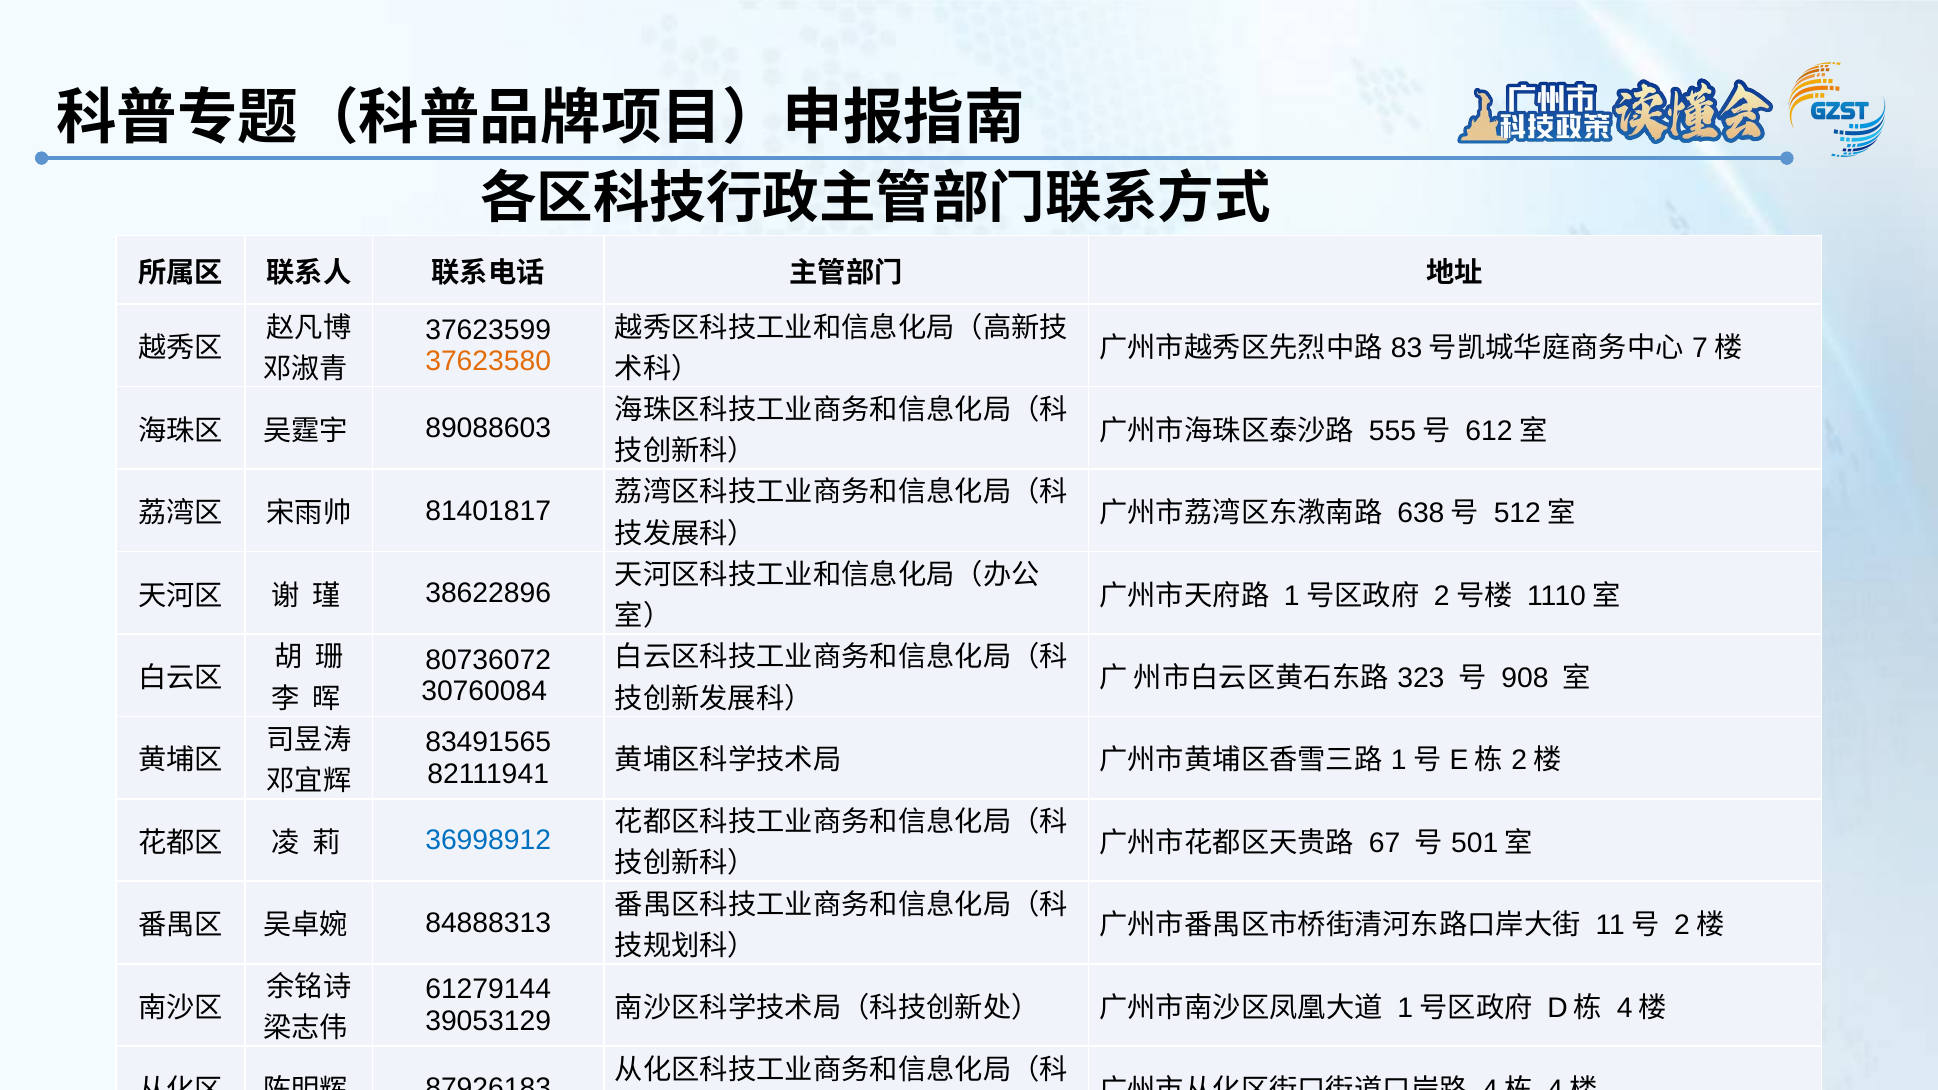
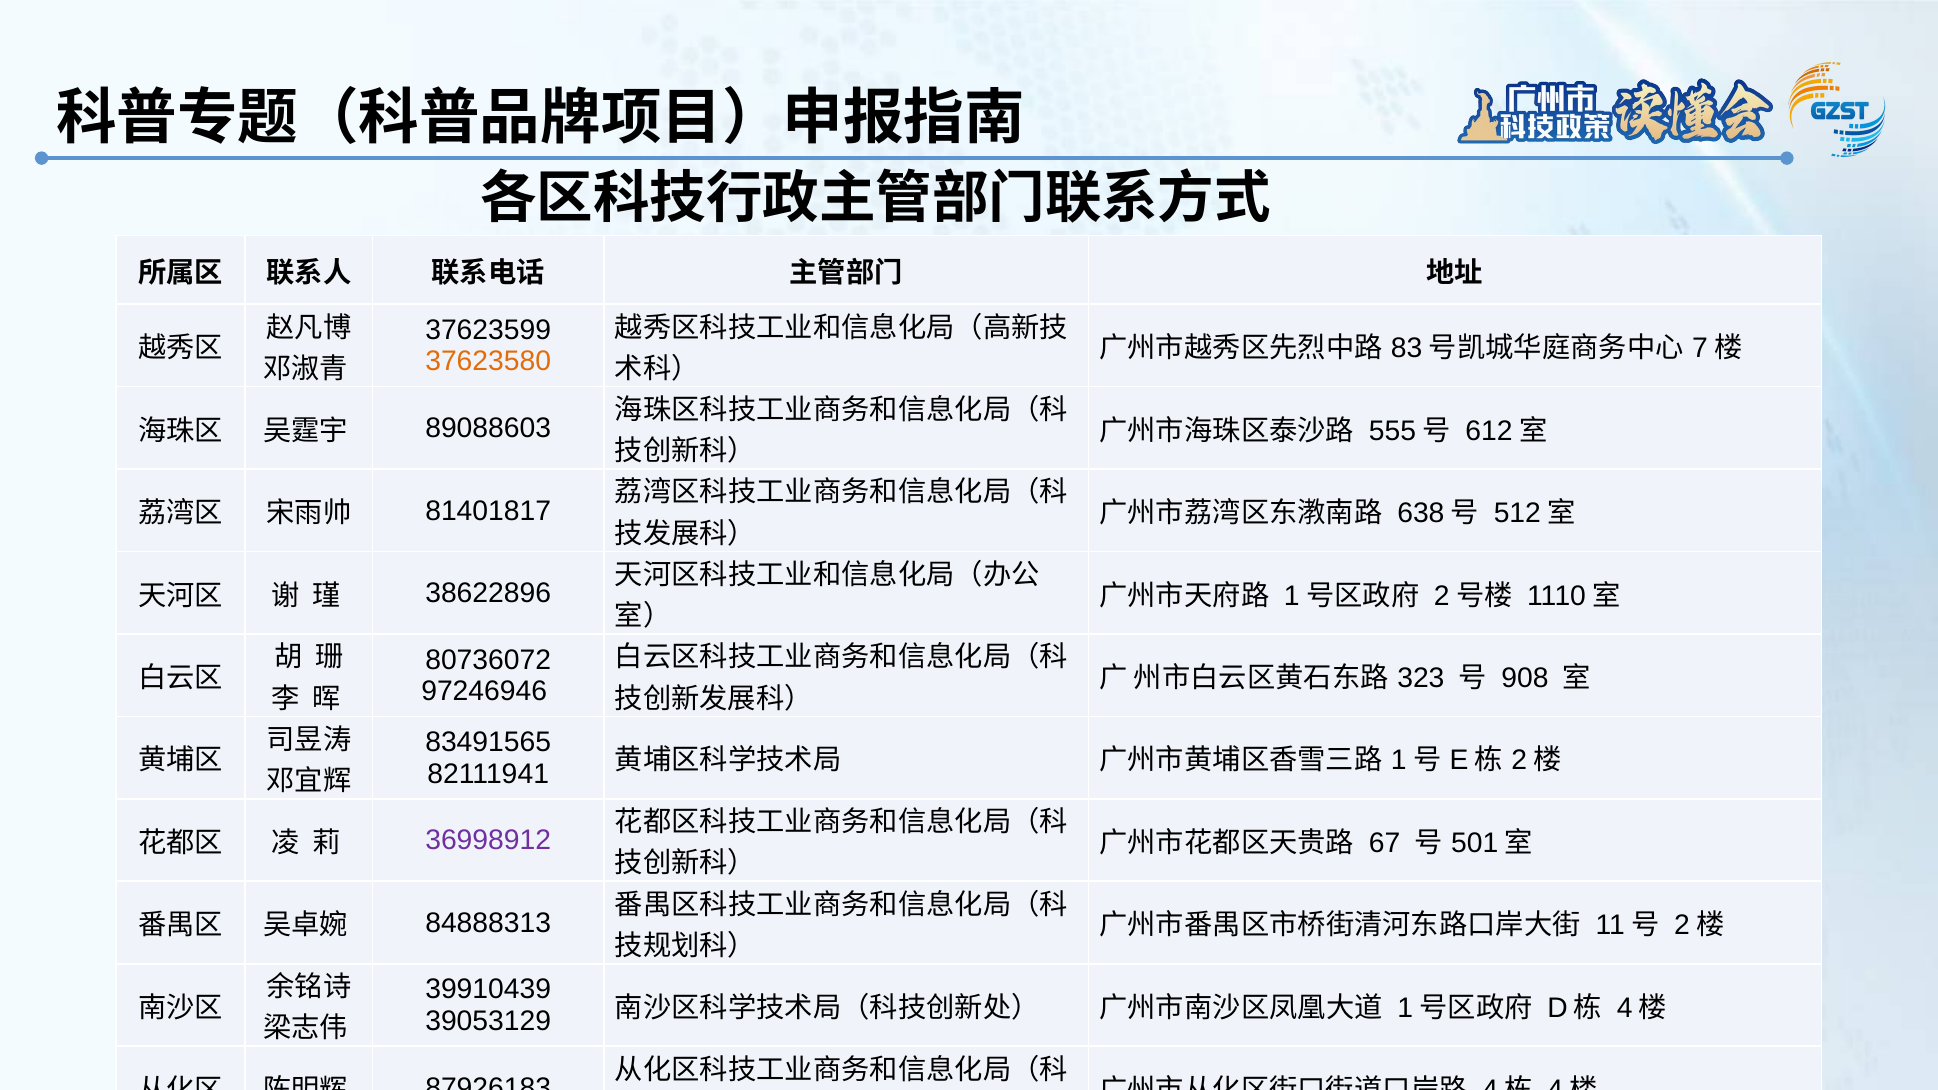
30760084: 30760084 -> 97246946
36998912 colour: blue -> purple
61279144: 61279144 -> 39910439
